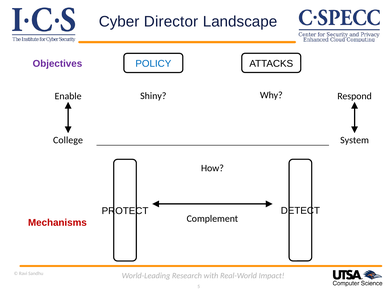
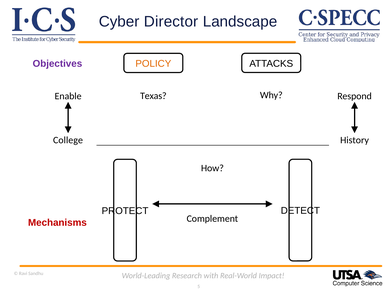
POLICY colour: blue -> orange
Shiny: Shiny -> Texas
System: System -> History
